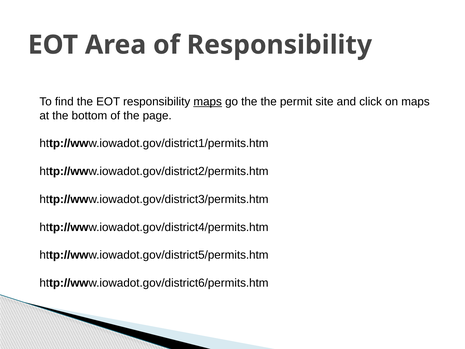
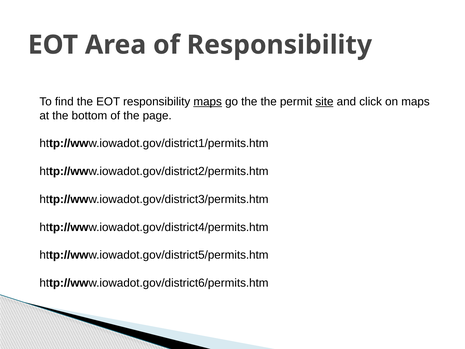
site underline: none -> present
